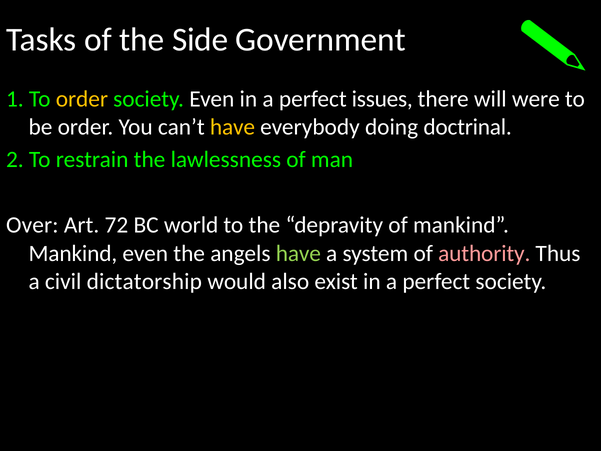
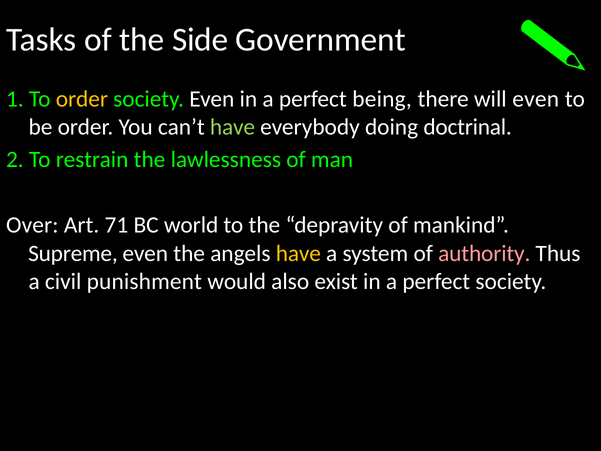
issues: issues -> being
will were: were -> even
have at (233, 127) colour: yellow -> light green
72: 72 -> 71
Mankind at (73, 253): Mankind -> Supreme
have at (298, 253) colour: light green -> yellow
dictatorship: dictatorship -> punishment
